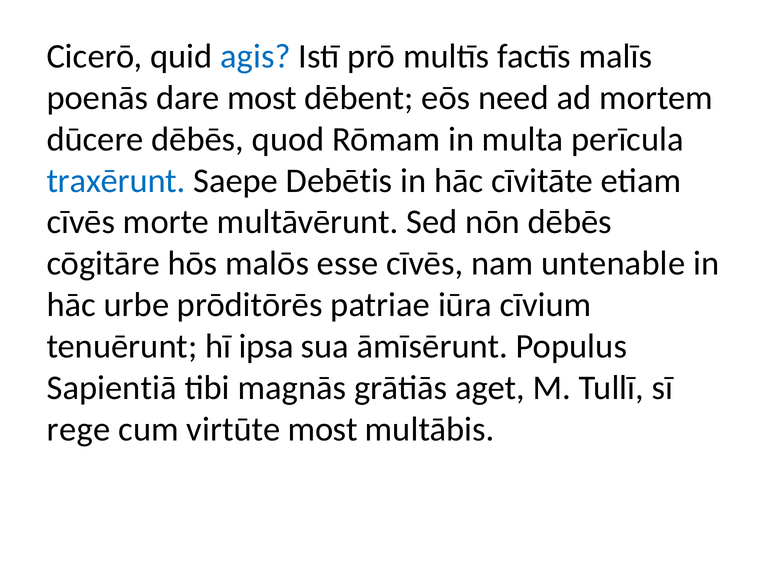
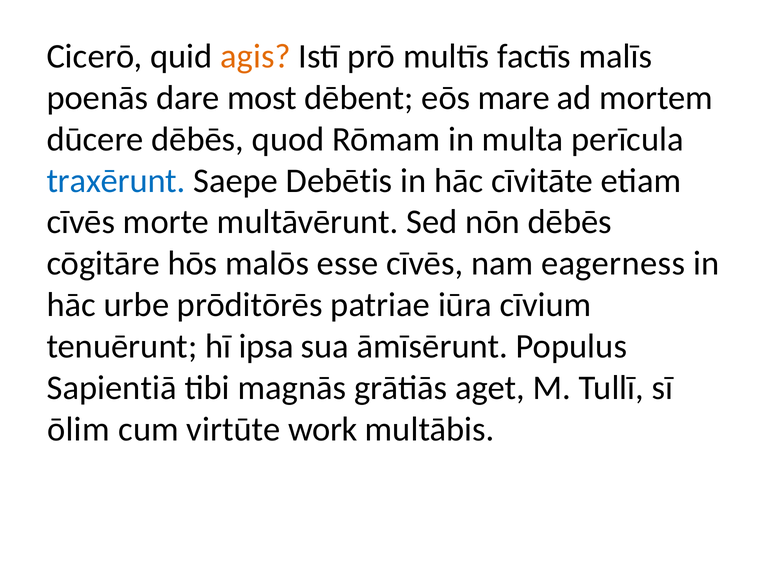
agis colour: blue -> orange
need: need -> mare
untenable: untenable -> eagerness
rege: rege -> ōlim
virtūte most: most -> work
